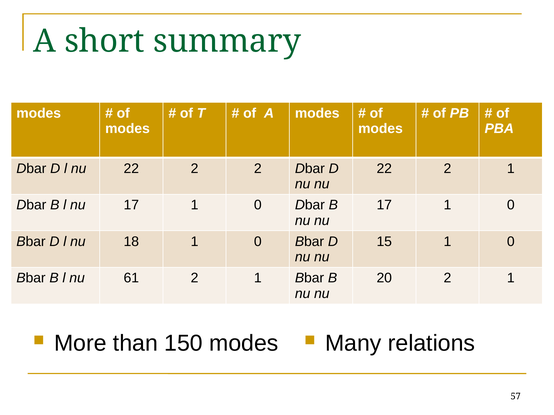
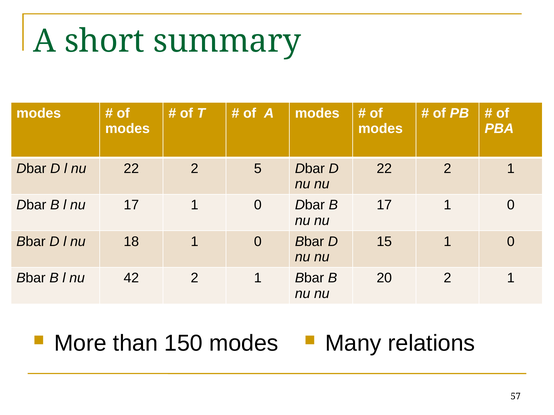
2 2: 2 -> 5
61: 61 -> 42
